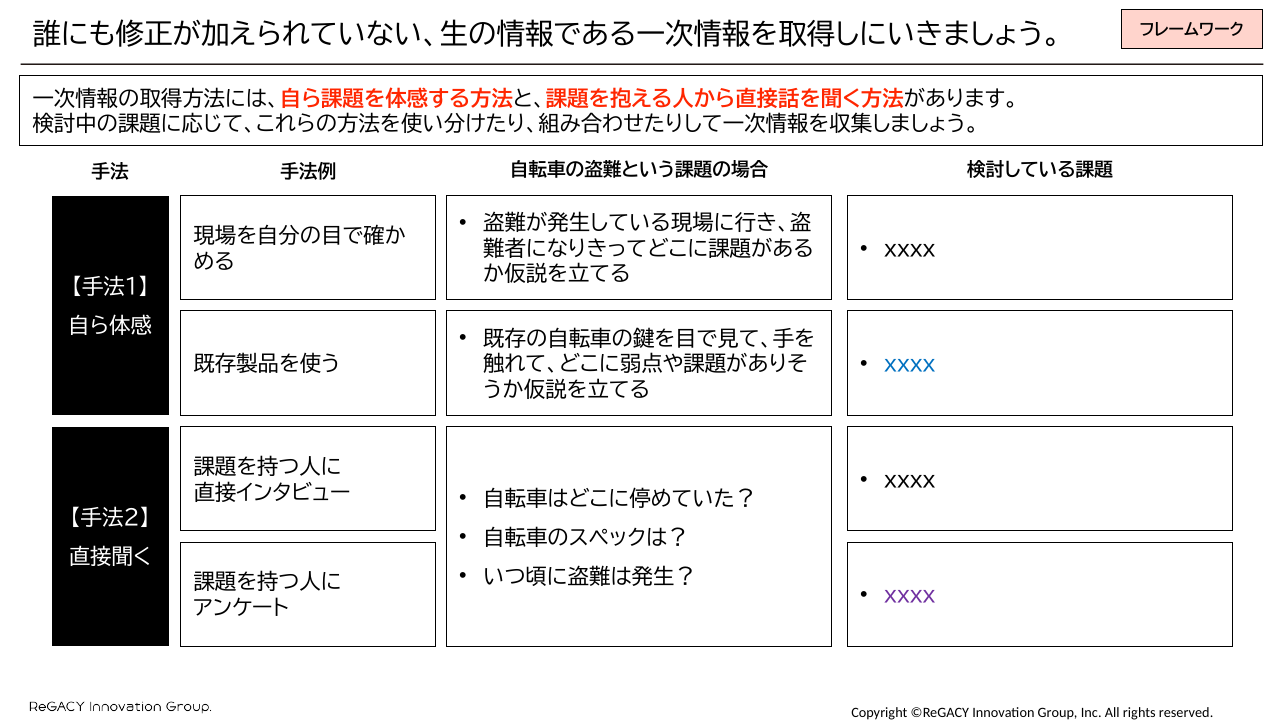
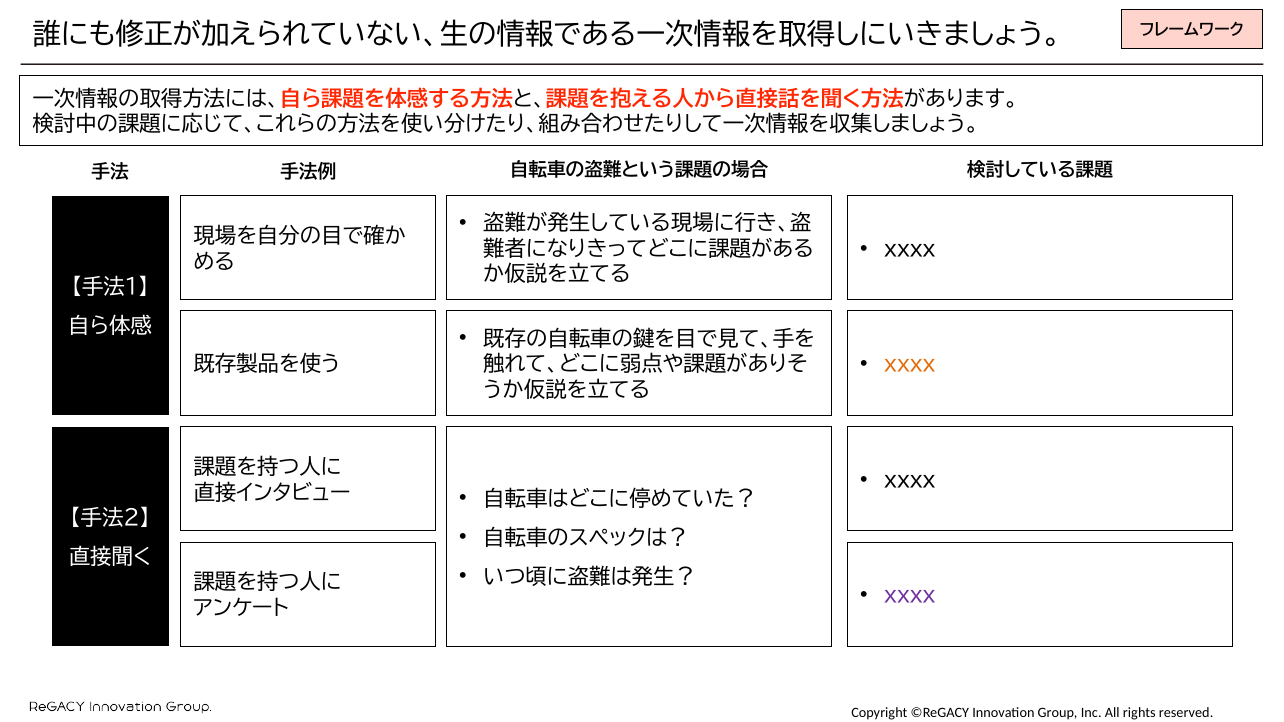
xxxx at (910, 365) colour: blue -> orange
